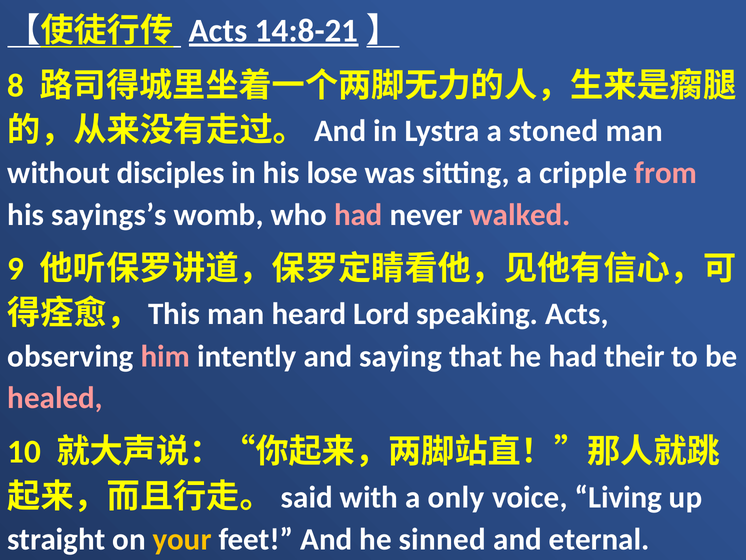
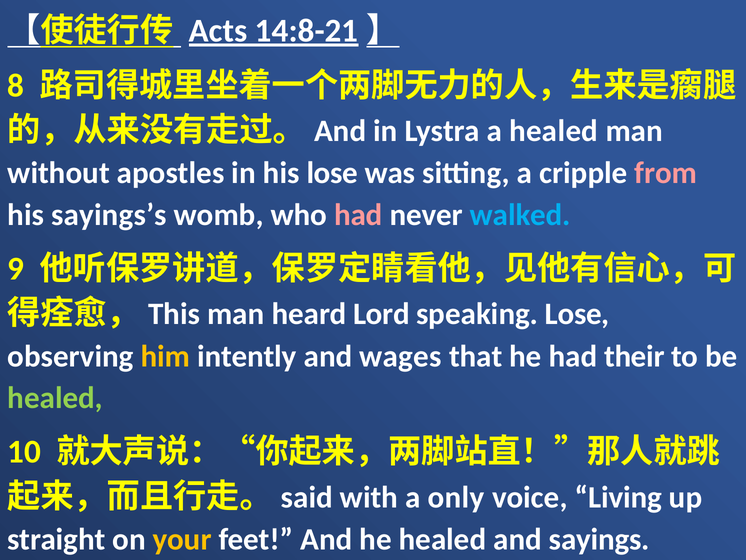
a stoned: stoned -> healed
disciples: disciples -> apostles
walked colour: pink -> light blue
speaking Acts: Acts -> Lose
him colour: pink -> yellow
saying: saying -> wages
healed at (55, 398) colour: pink -> light green
he sinned: sinned -> healed
eternal: eternal -> sayings
